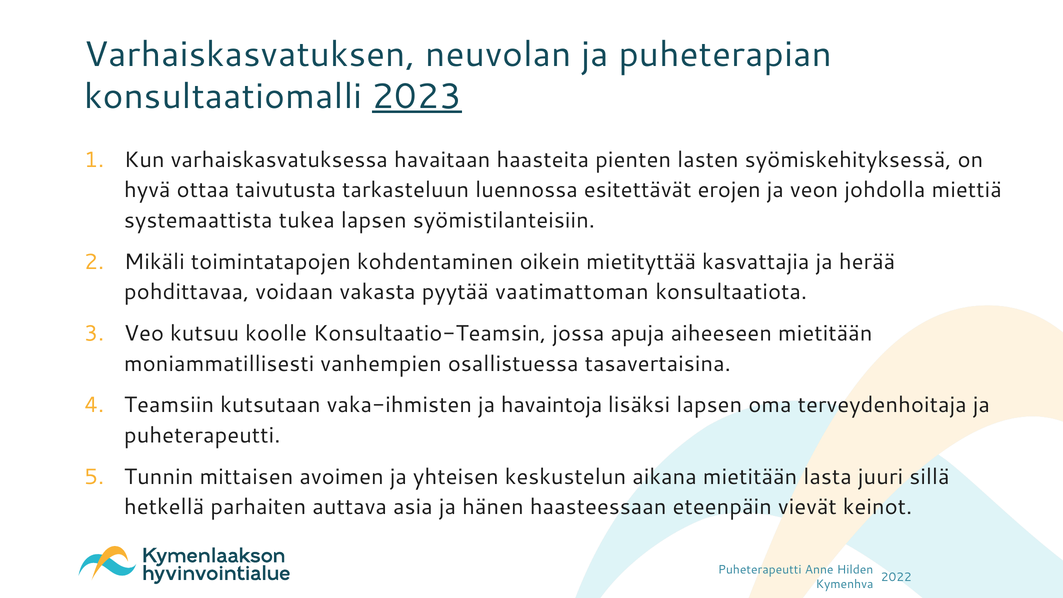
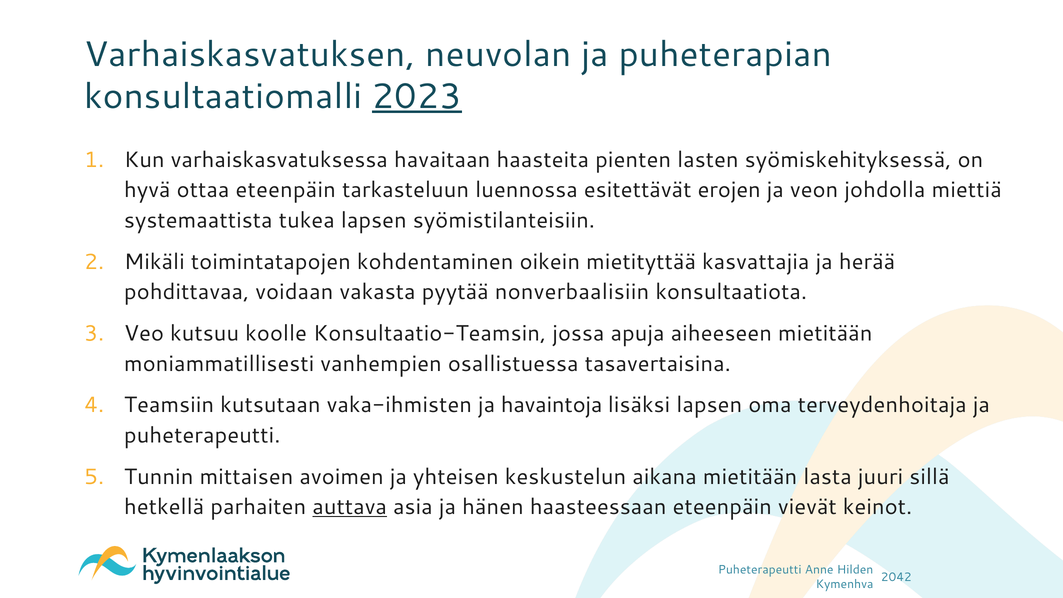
ottaa taivutusta: taivutusta -> eteenpäin
vaatimattoman: vaatimattoman -> nonverbaalisiin
auttava underline: none -> present
2022: 2022 -> 2042
